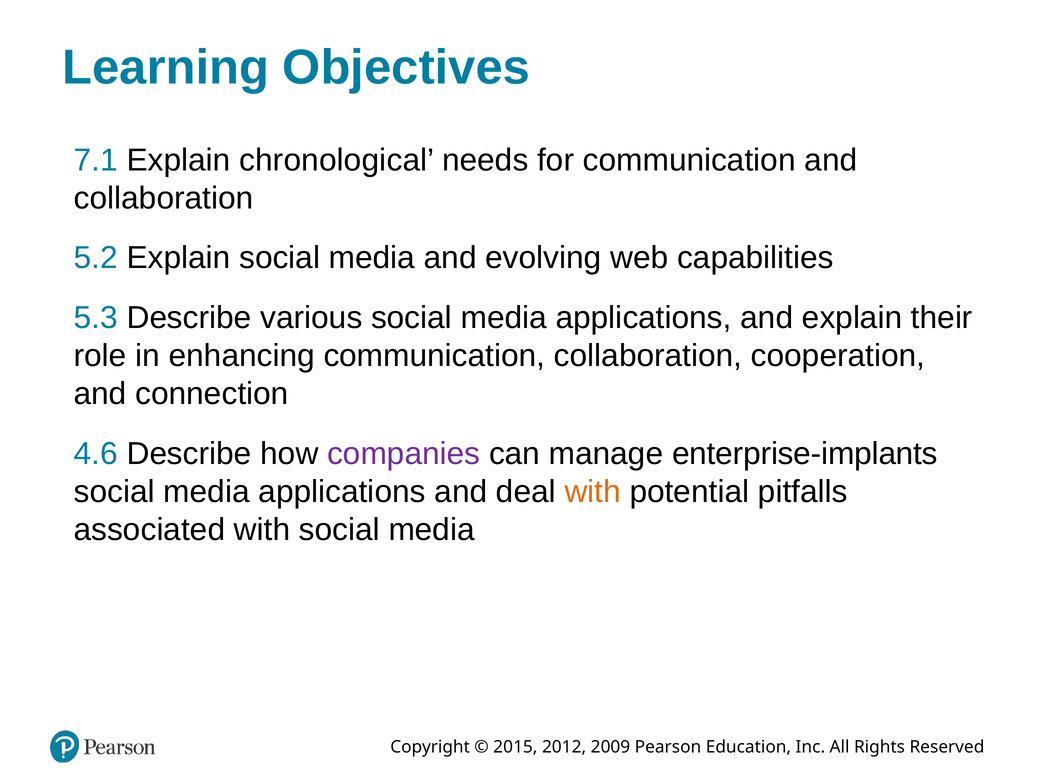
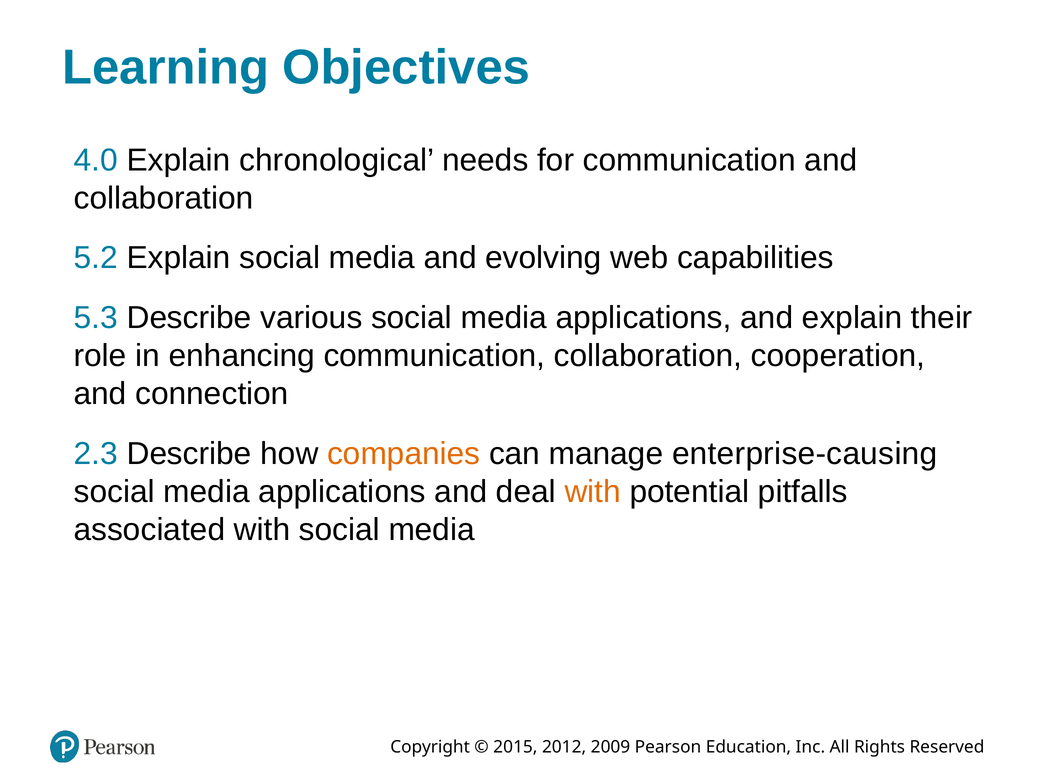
7.1: 7.1 -> 4.0
4.6: 4.6 -> 2.3
companies colour: purple -> orange
enterprise-implants: enterprise-implants -> enterprise-causing
